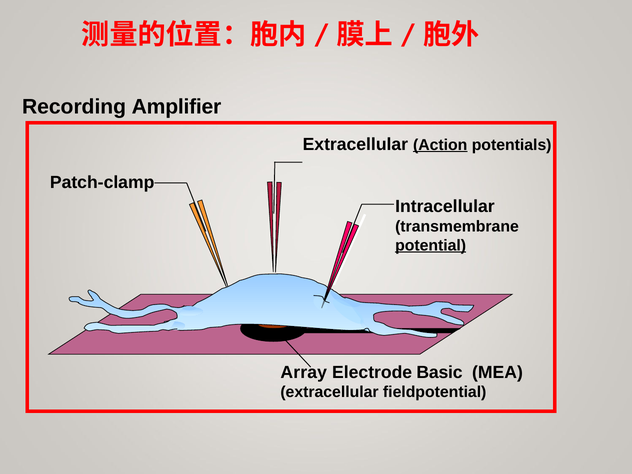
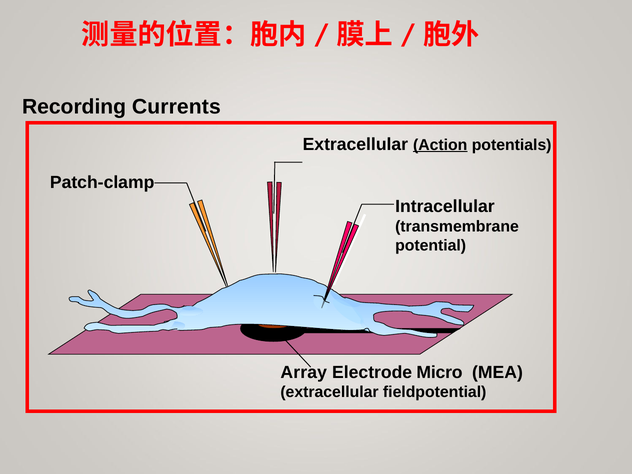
Amplifier: Amplifier -> Currents
potential underline: present -> none
Basic: Basic -> Micro
